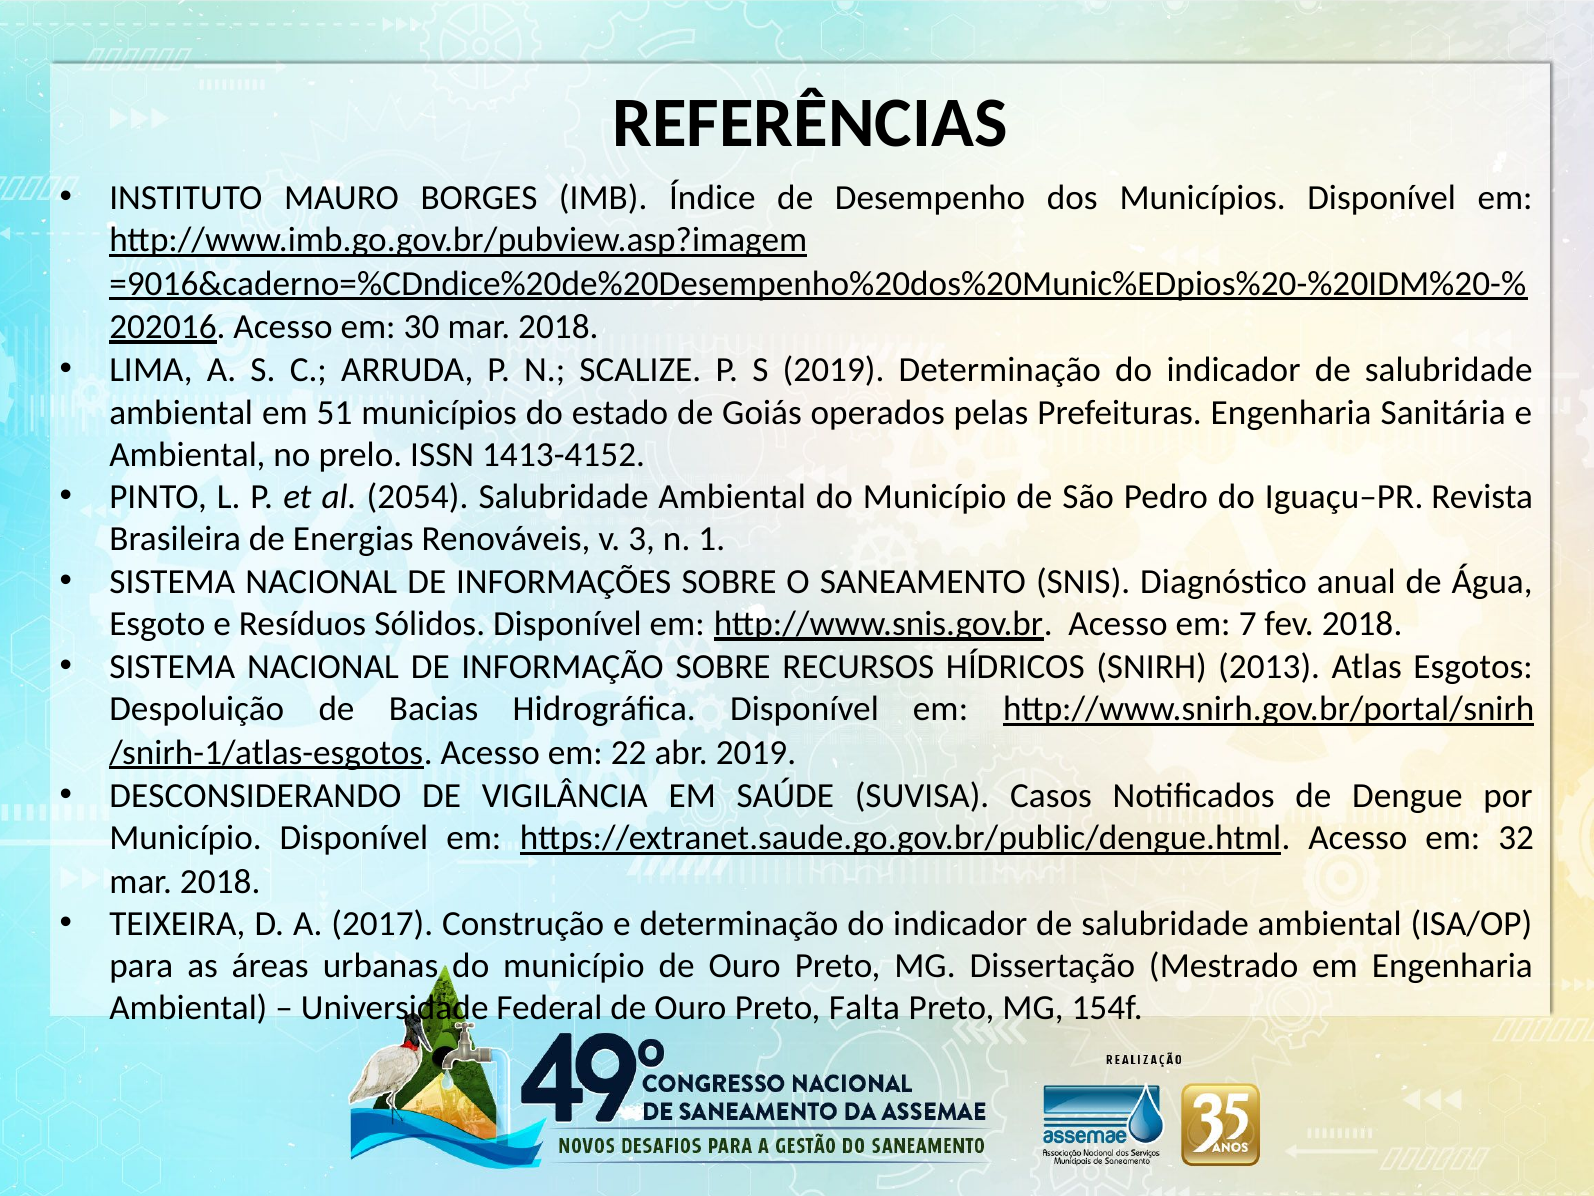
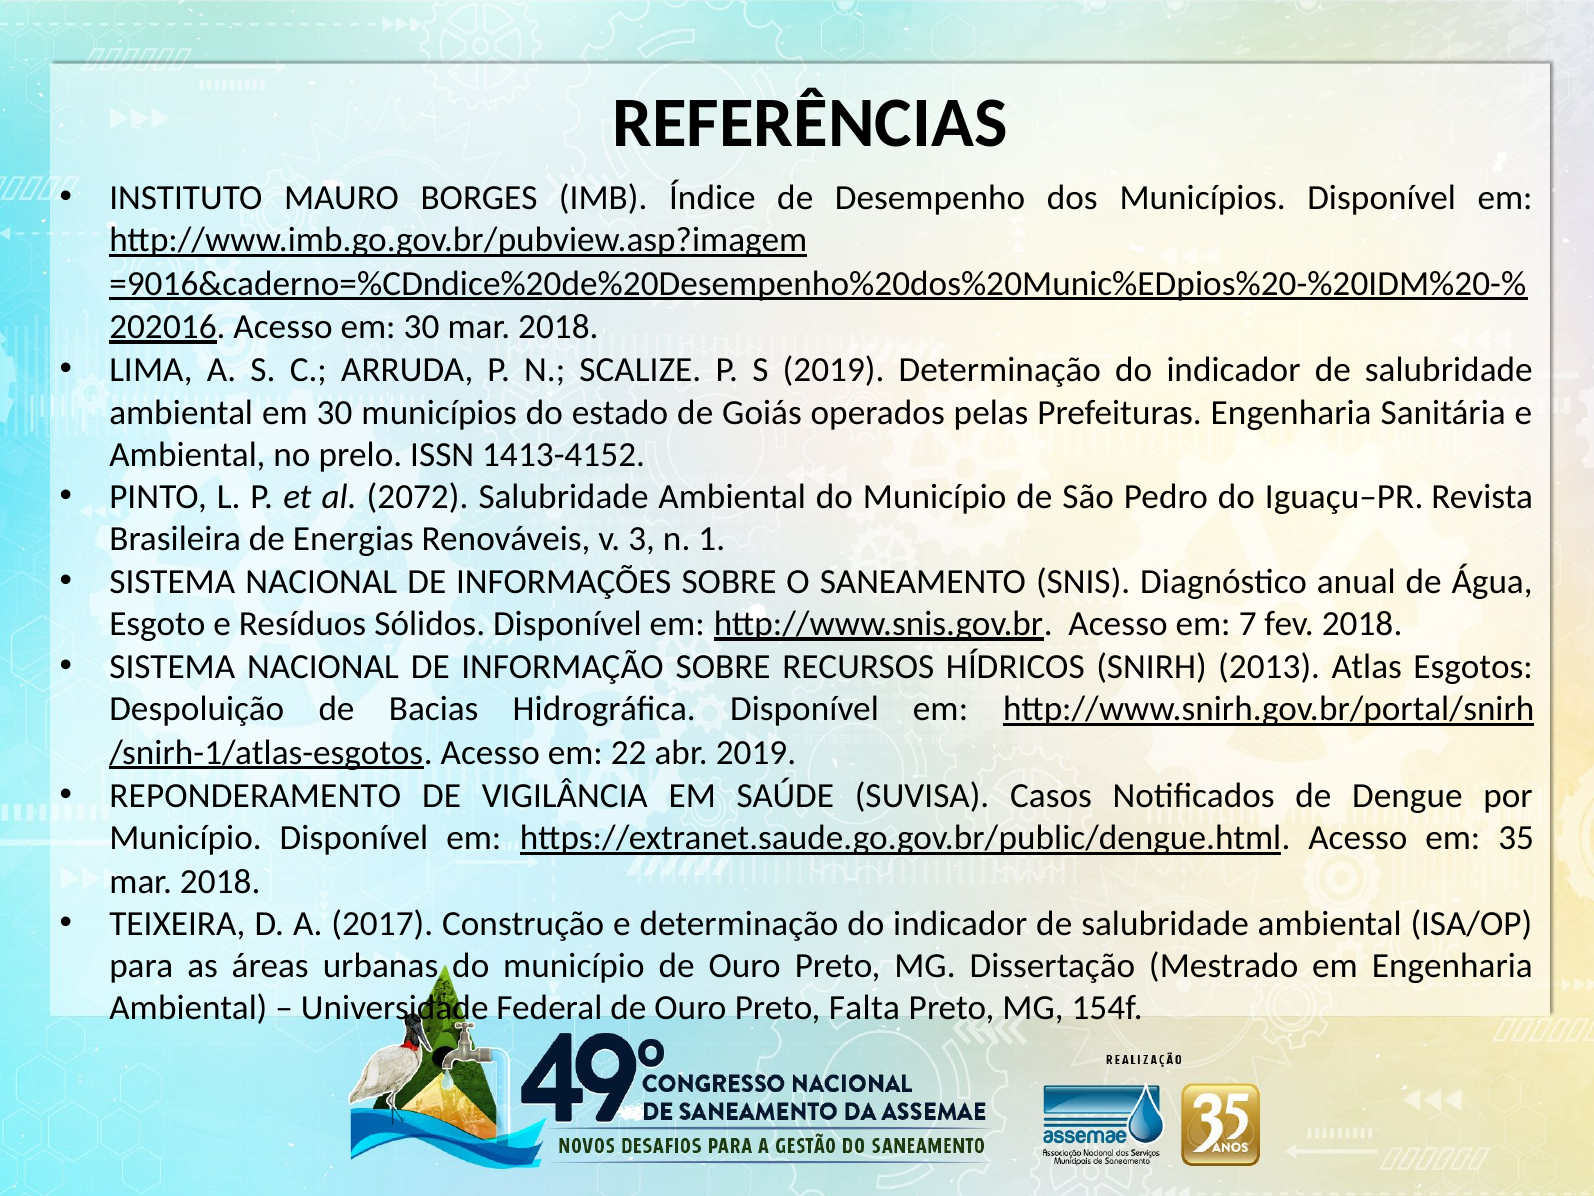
ambiental em 51: 51 -> 30
2054: 2054 -> 2072
DESCONSIDERANDO: DESCONSIDERANDO -> REPONDERAMENTO
32: 32 -> 35
